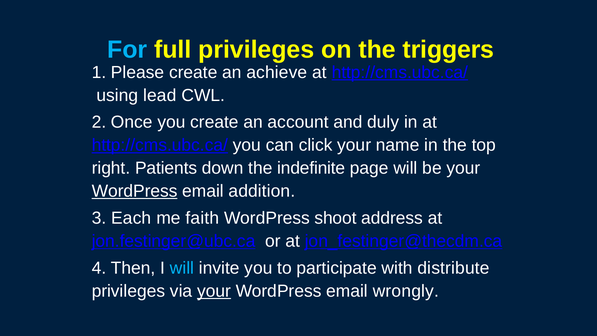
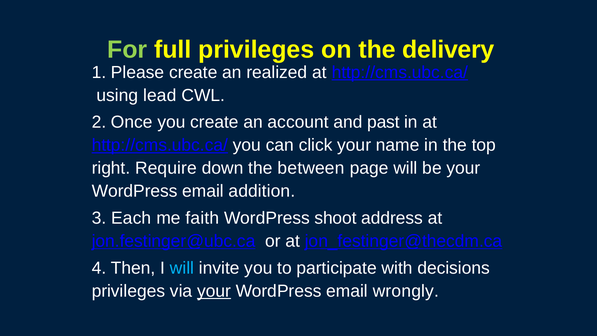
For colour: light blue -> light green
triggers: triggers -> delivery
achieve: achieve -> realized
duly: duly -> past
Patients: Patients -> Require
indefinite: indefinite -> between
WordPress at (135, 191) underline: present -> none
distribute: distribute -> decisions
